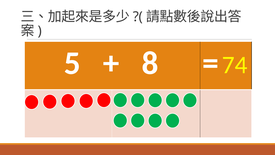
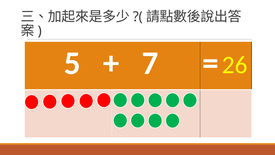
8: 8 -> 7
74: 74 -> 26
